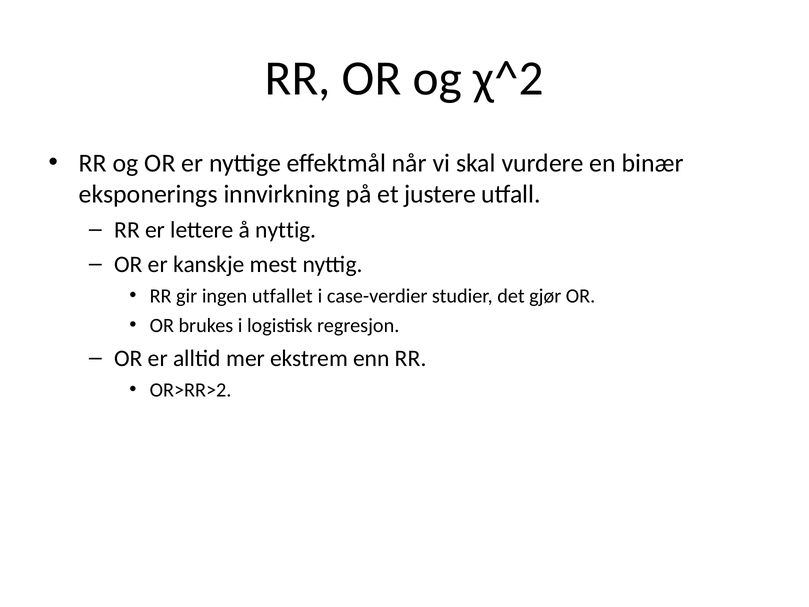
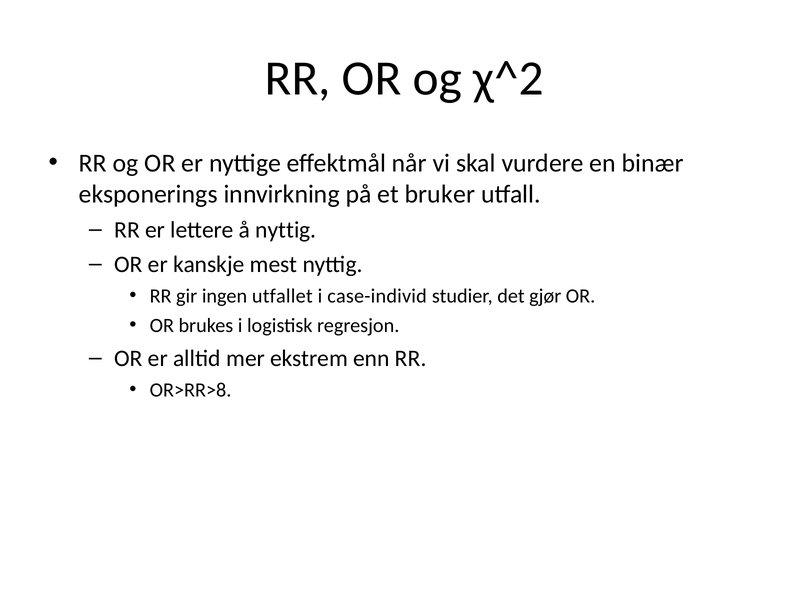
justere: justere -> bruker
case-verdier: case-verdier -> case-individ
OR>RR>2: OR>RR>2 -> OR>RR>8
